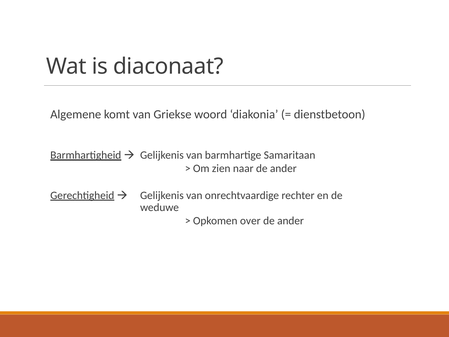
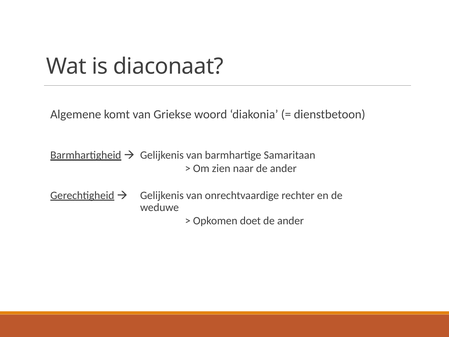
over: over -> doet
